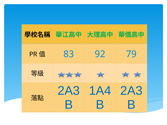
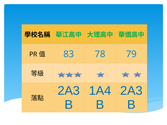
92: 92 -> 78
